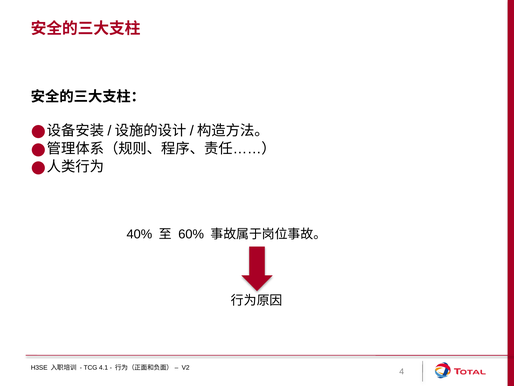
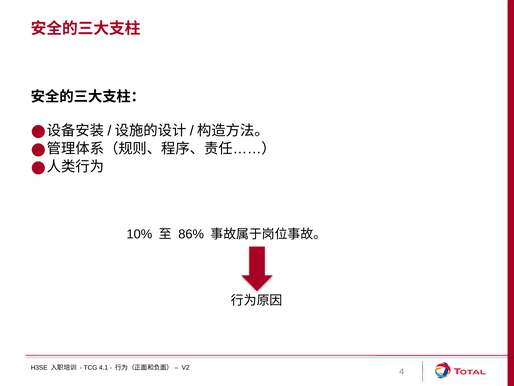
40%: 40% -> 10%
60%: 60% -> 86%
